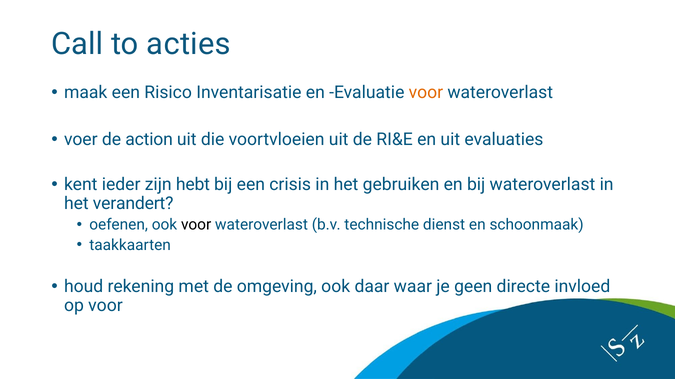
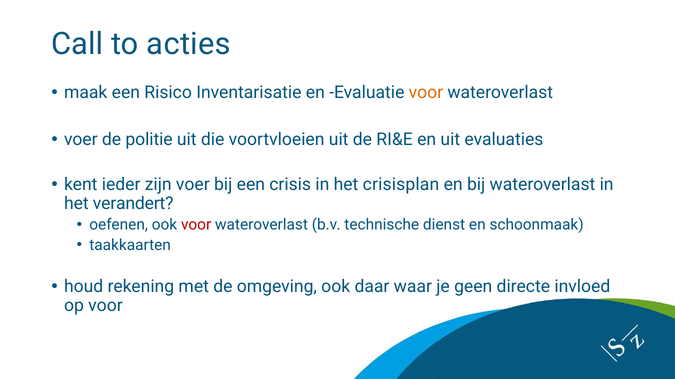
action: action -> politie
zijn hebt: hebt -> voer
gebruiken: gebruiken -> crisisplan
voor at (196, 225) colour: black -> red
